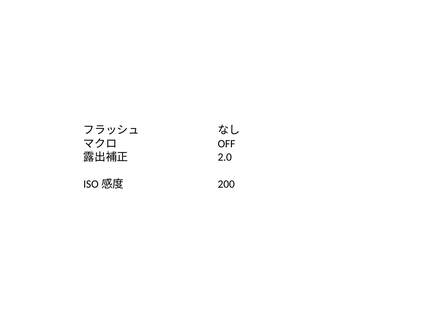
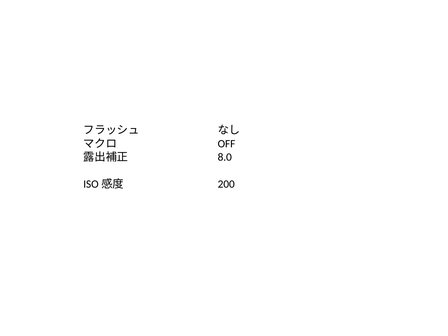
2.0: 2.0 -> 8.0
